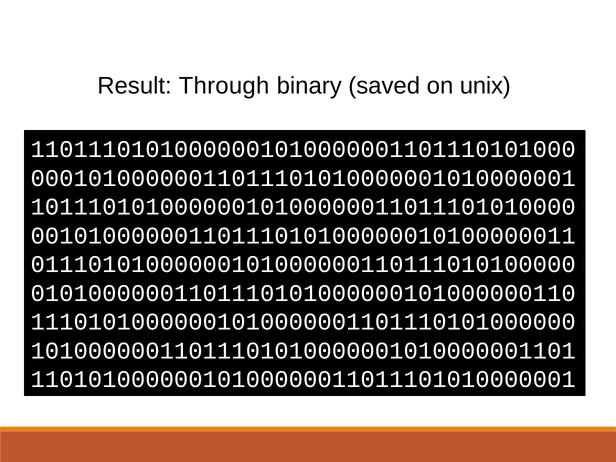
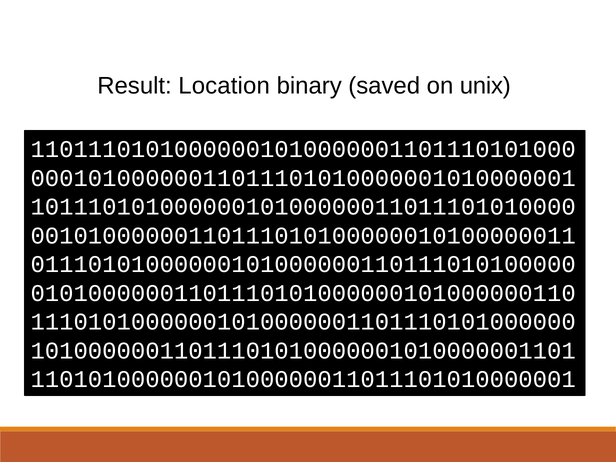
Through: Through -> Location
